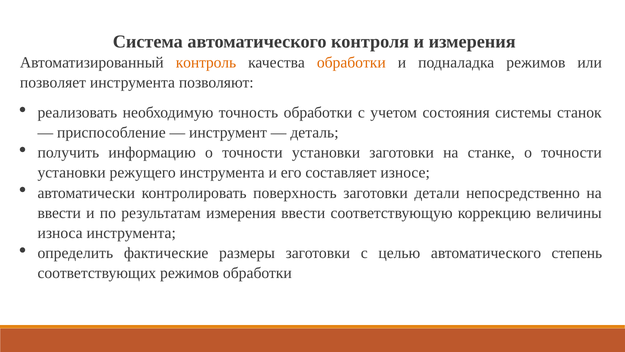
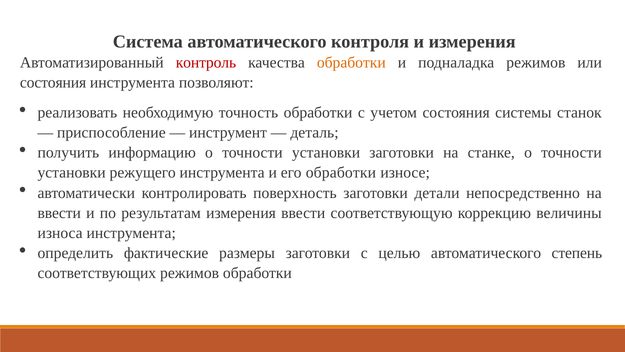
контроль colour: orange -> red
позволяет at (53, 83): позволяет -> состояния
его составляет: составляет -> обработки
